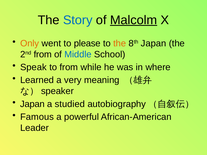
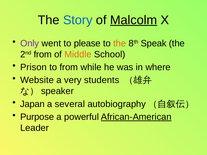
Only colour: orange -> purple
8th Japan: Japan -> Speak
Middle colour: blue -> orange
Speak: Speak -> Prison
Learned: Learned -> Website
meaning: meaning -> students
studied: studied -> several
Famous: Famous -> Purpose
African-American underline: none -> present
